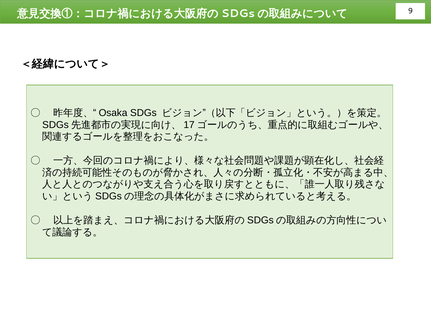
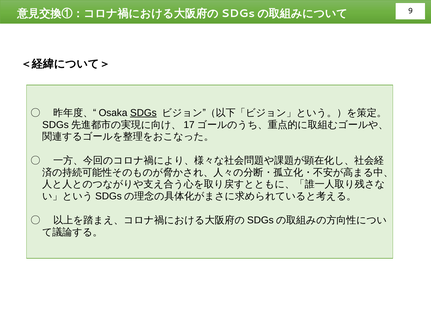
SDGs underline: none -> present
